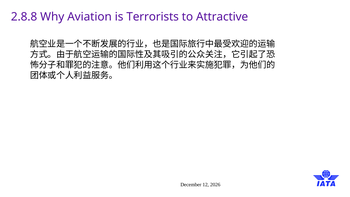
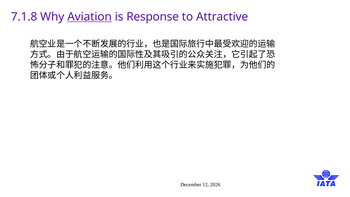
2.8.8: 2.8.8 -> 7.1.8
Aviation underline: none -> present
Terrorists: Terrorists -> Response
